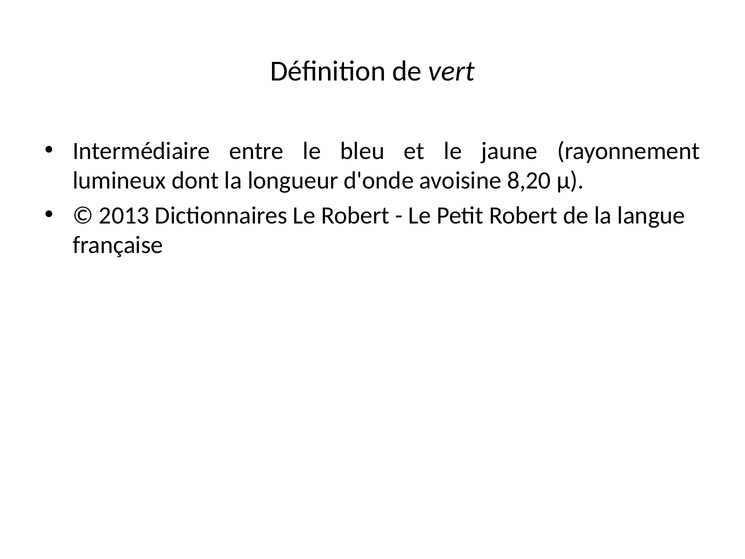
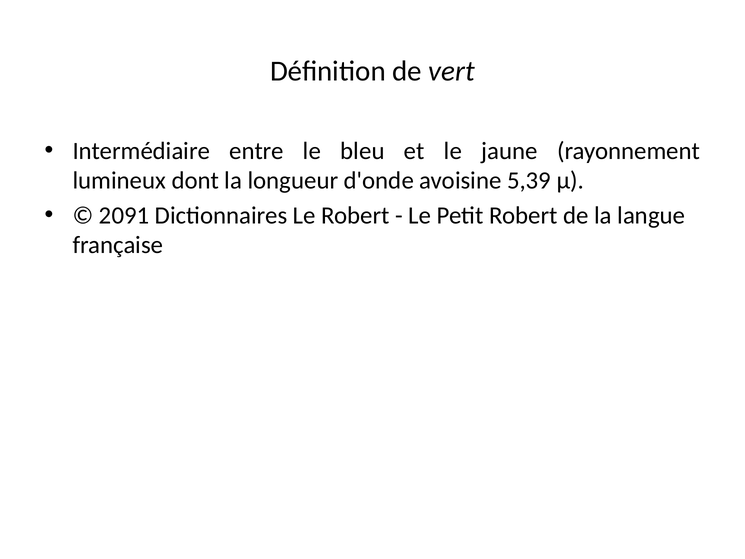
8,20: 8,20 -> 5,39
2013: 2013 -> 2091
